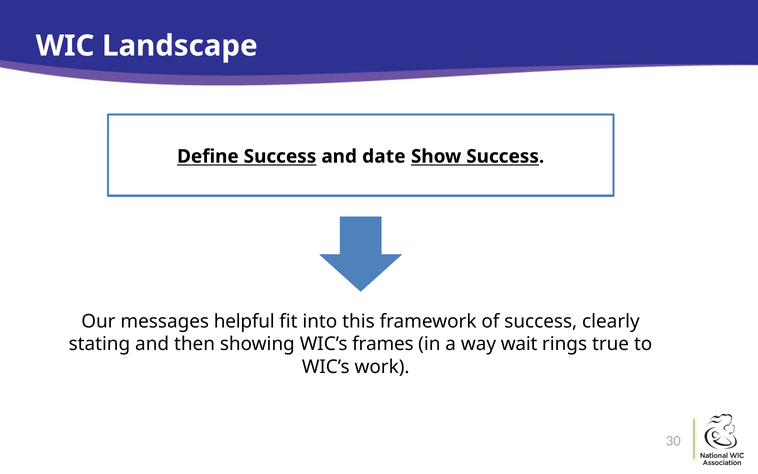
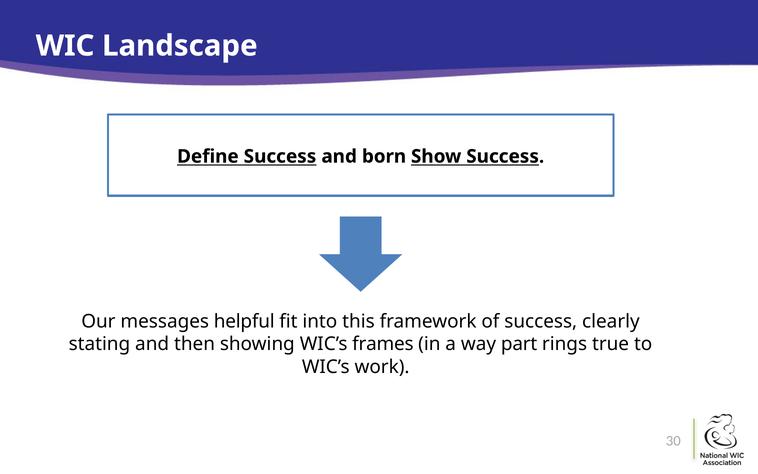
date: date -> born
wait: wait -> part
